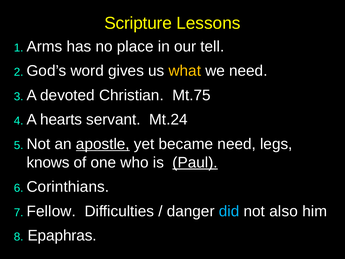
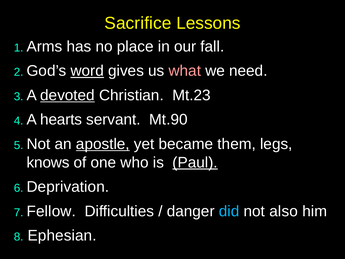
Scripture: Scripture -> Sacrifice
tell: tell -> fall
word underline: none -> present
what colour: yellow -> pink
devoted underline: none -> present
Mt.75: Mt.75 -> Mt.23
Mt.24: Mt.24 -> Mt.90
became need: need -> them
Corinthians: Corinthians -> Deprivation
Epaphras: Epaphras -> Ephesian
